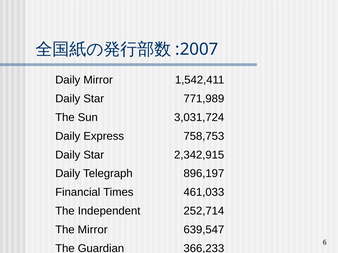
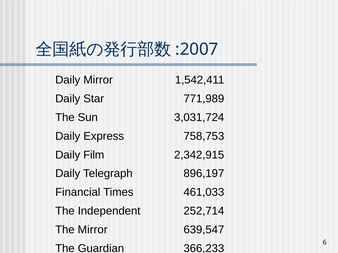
Star at (94, 155): Star -> Film
